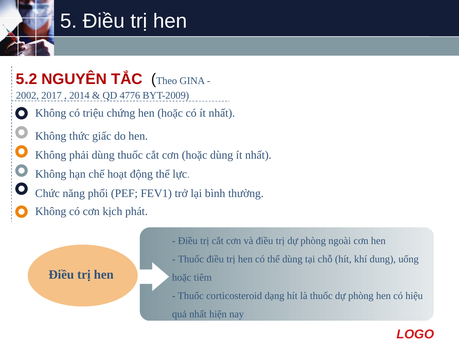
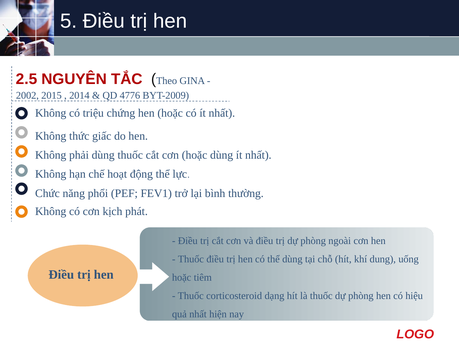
5.2: 5.2 -> 2.5
2017: 2017 -> 2015
